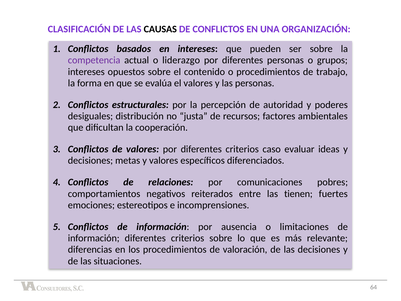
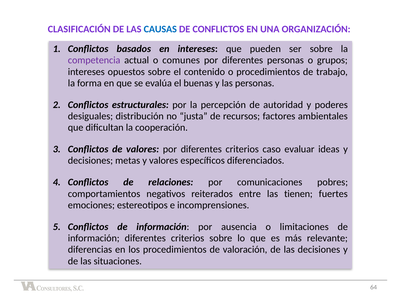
CAUSAS colour: black -> blue
liderazgo: liderazgo -> comunes
el valores: valores -> buenas
